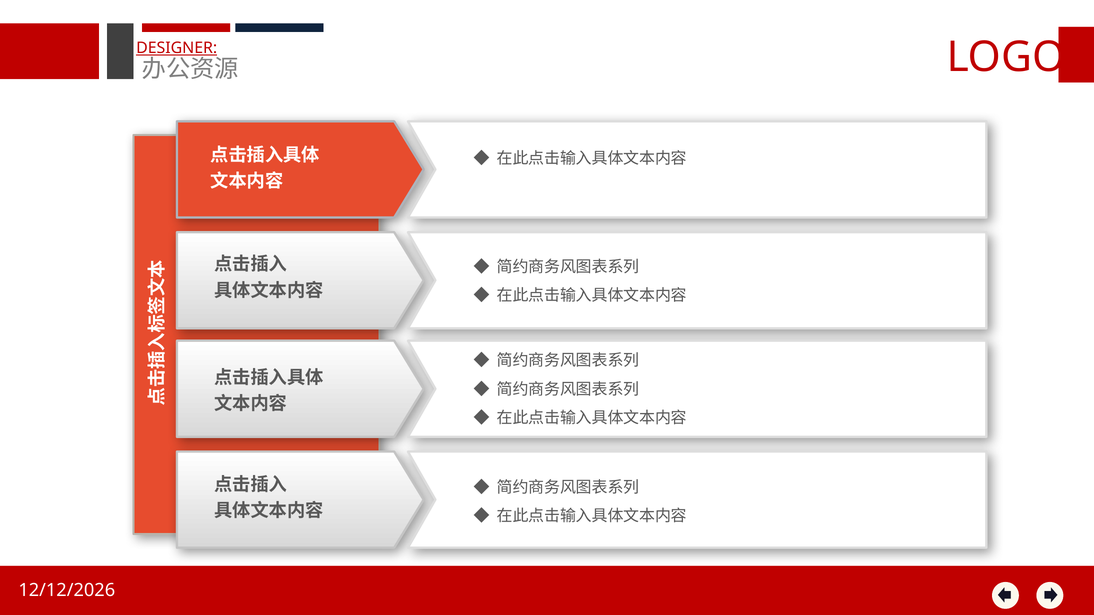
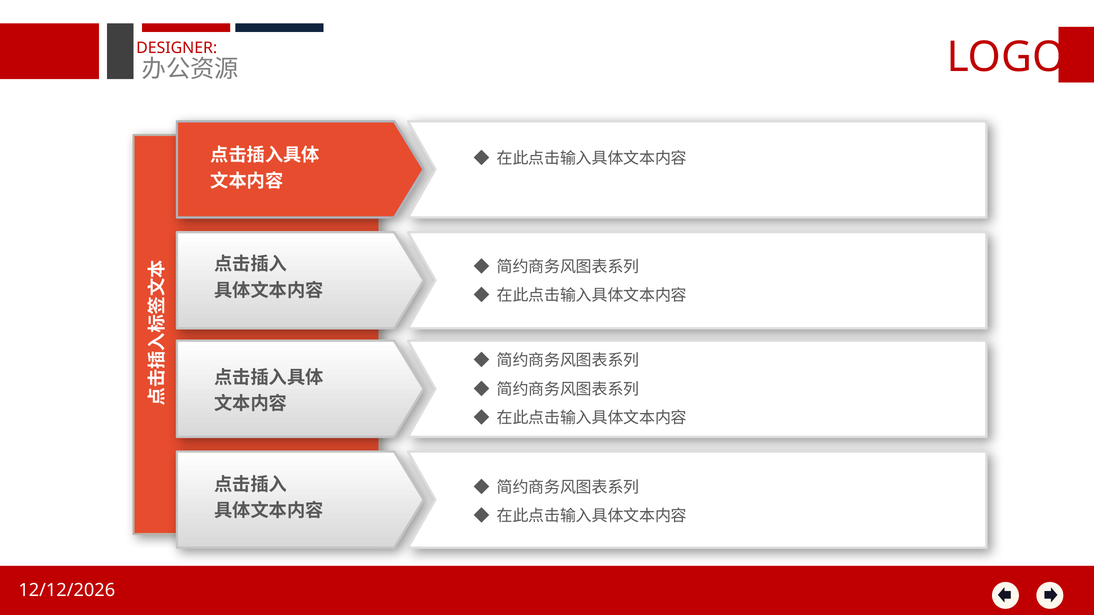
DESIGNER underline: present -> none
